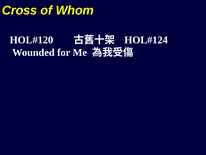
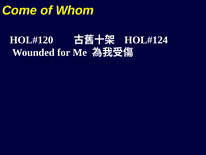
Cross: Cross -> Come
